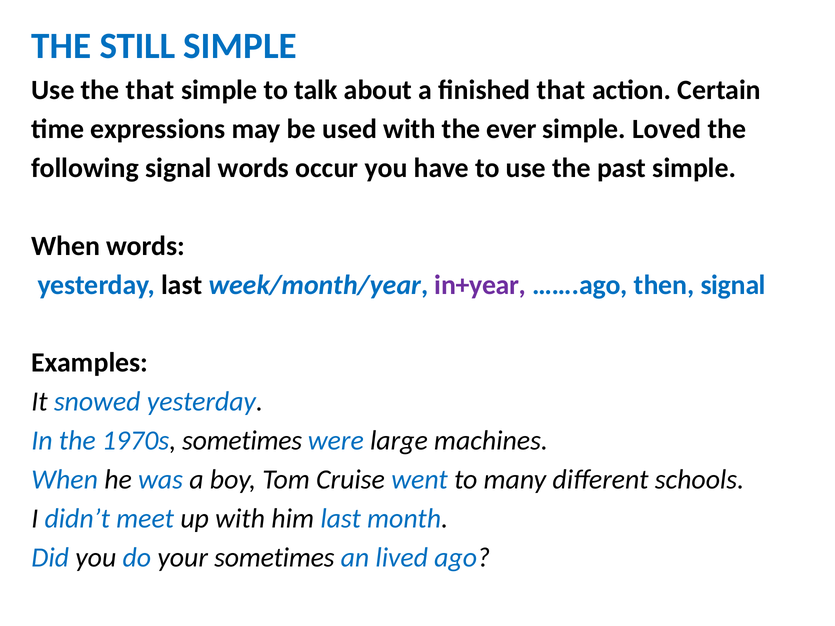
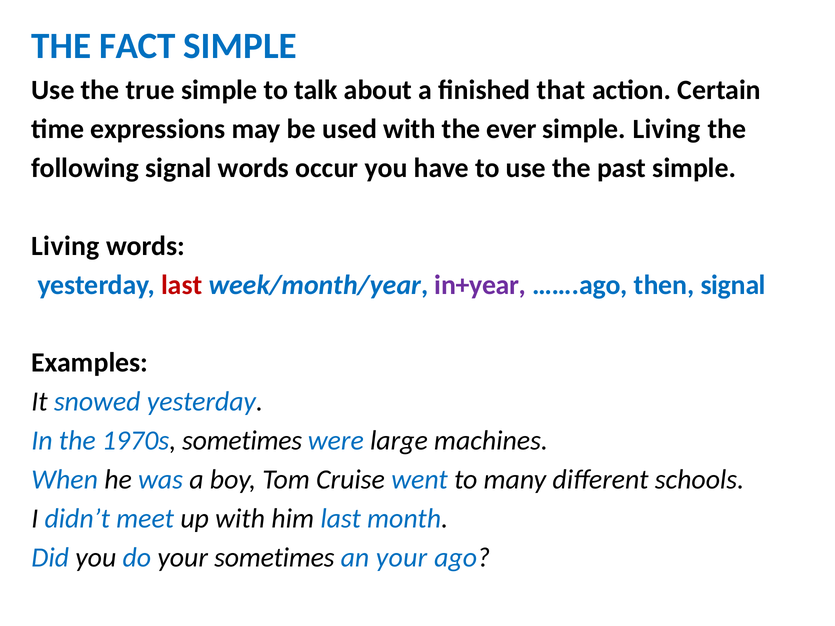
STILL: STILL -> FACT
the that: that -> true
Loved at (667, 129): Loved -> Living
When at (66, 246): When -> Living
last at (182, 285) colour: black -> red
an lived: lived -> your
